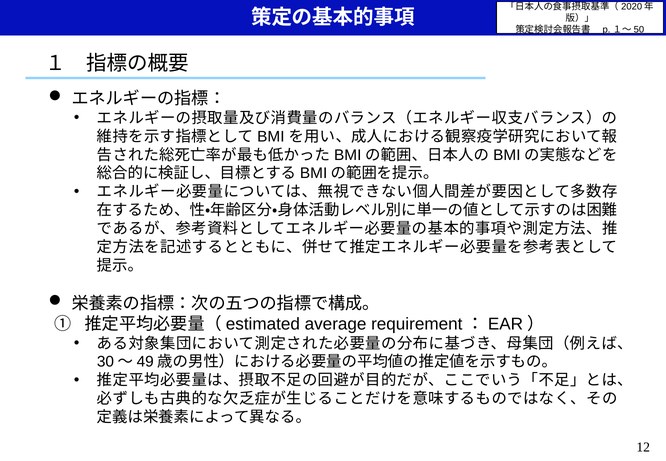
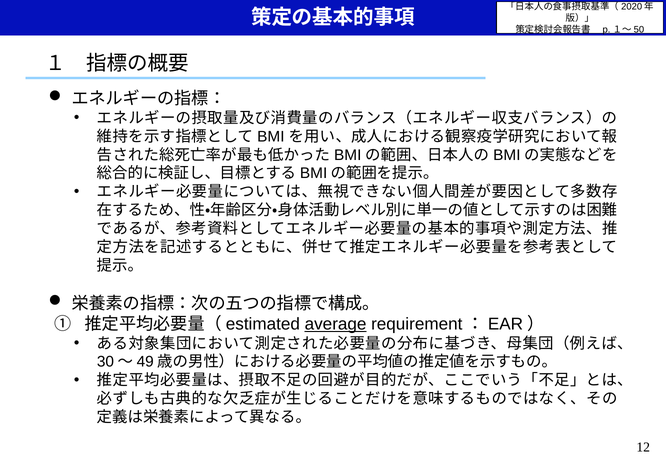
average underline: none -> present
